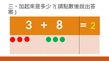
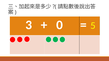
8: 8 -> 0
2: 2 -> 5
